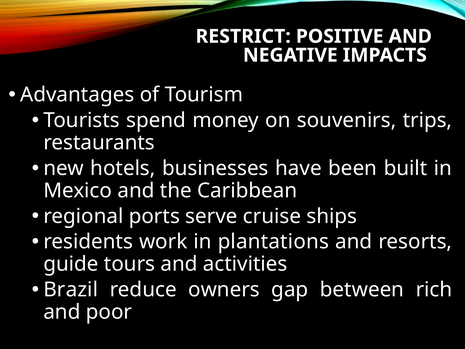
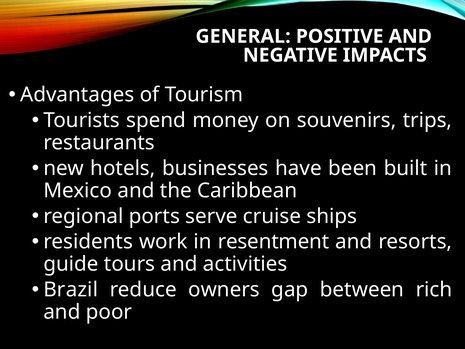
RESTRICT: RESTRICT -> GENERAL
plantations: plantations -> resentment
